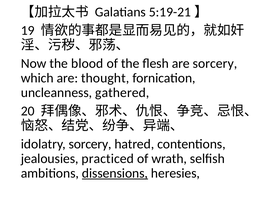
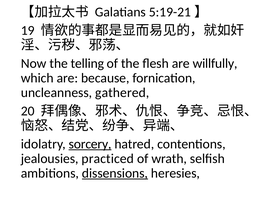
blood: blood -> telling
are sorcery: sorcery -> willfully
thought: thought -> because
sorcery at (90, 144) underline: none -> present
